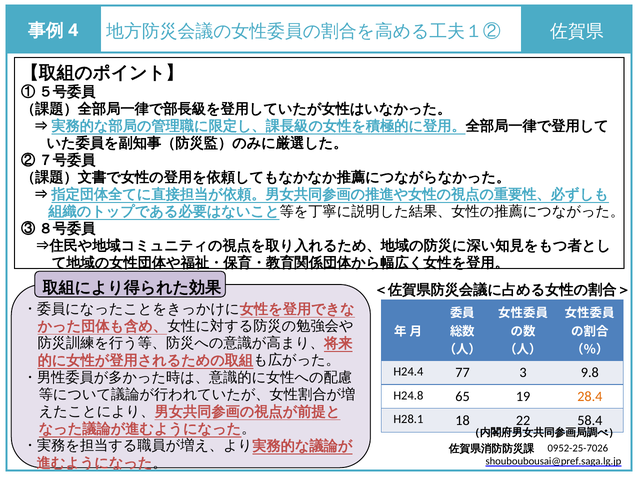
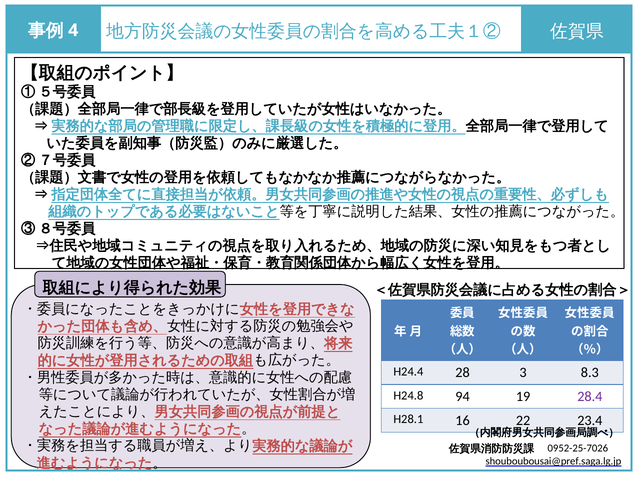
77: 77 -> 28
9.8: 9.8 -> 8.3
65: 65 -> 94
28.4 colour: orange -> purple
18: 18 -> 16
58.4: 58.4 -> 23.4
